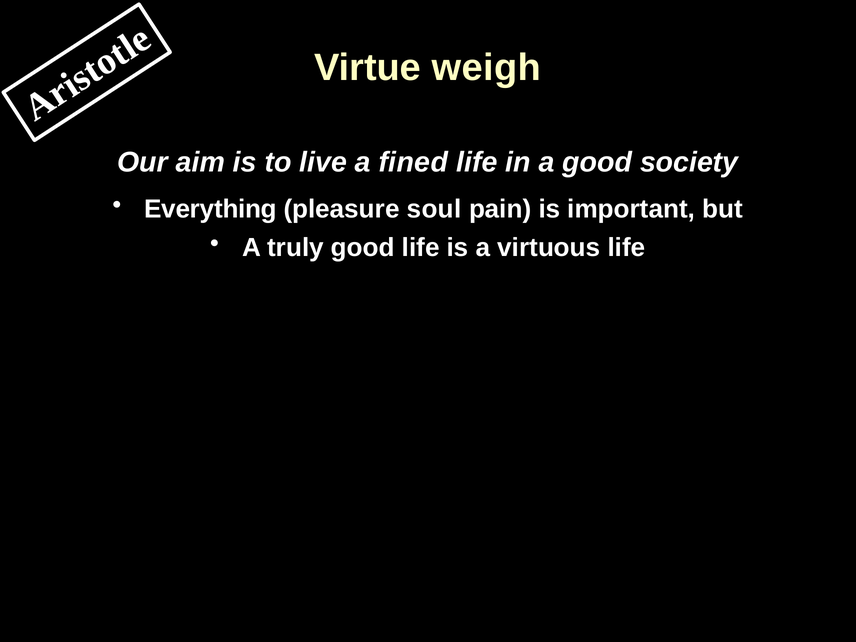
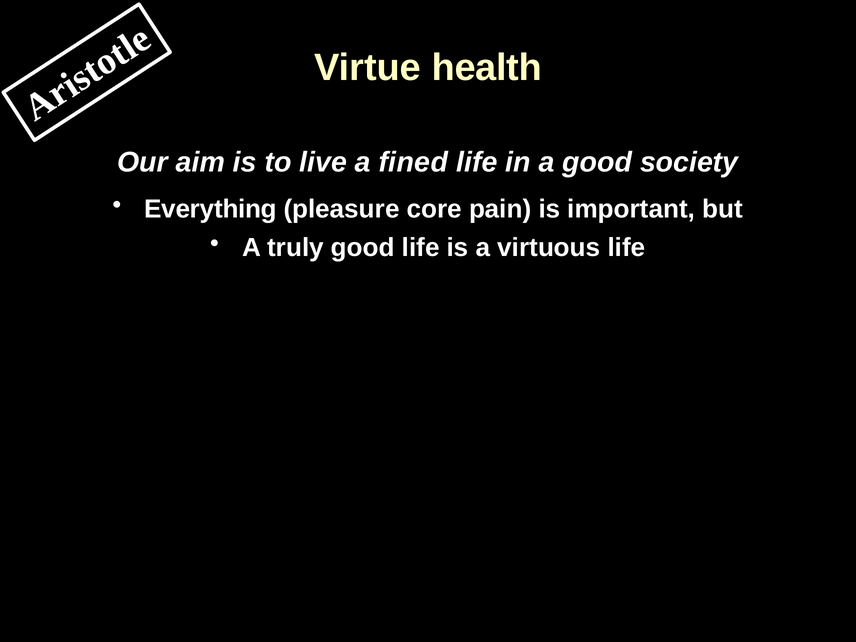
weigh: weigh -> health
soul: soul -> core
